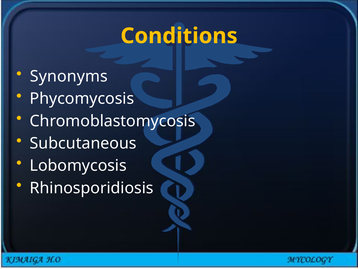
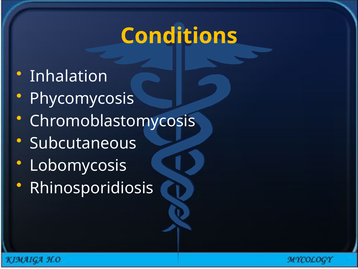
Synonyms: Synonyms -> Inhalation
